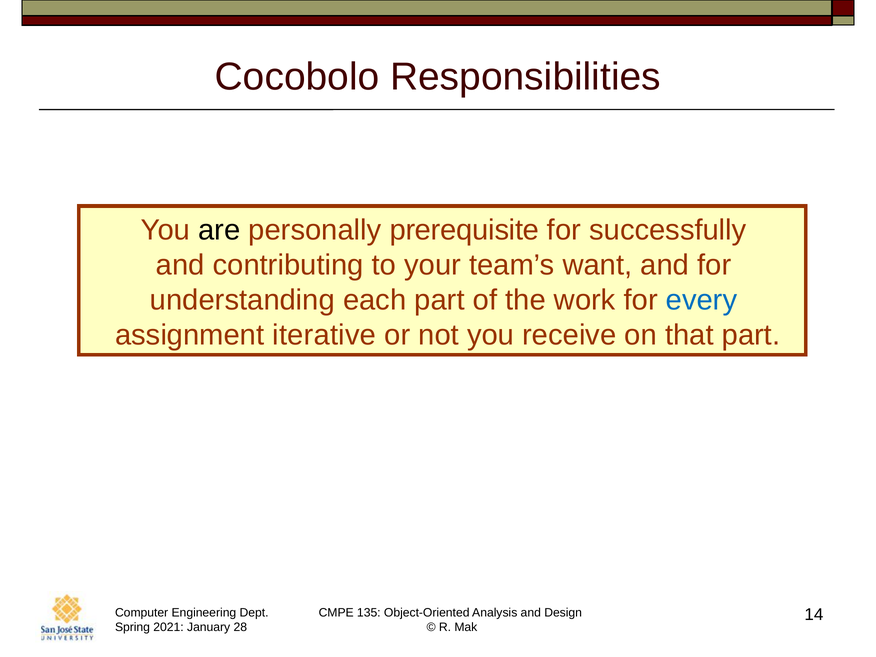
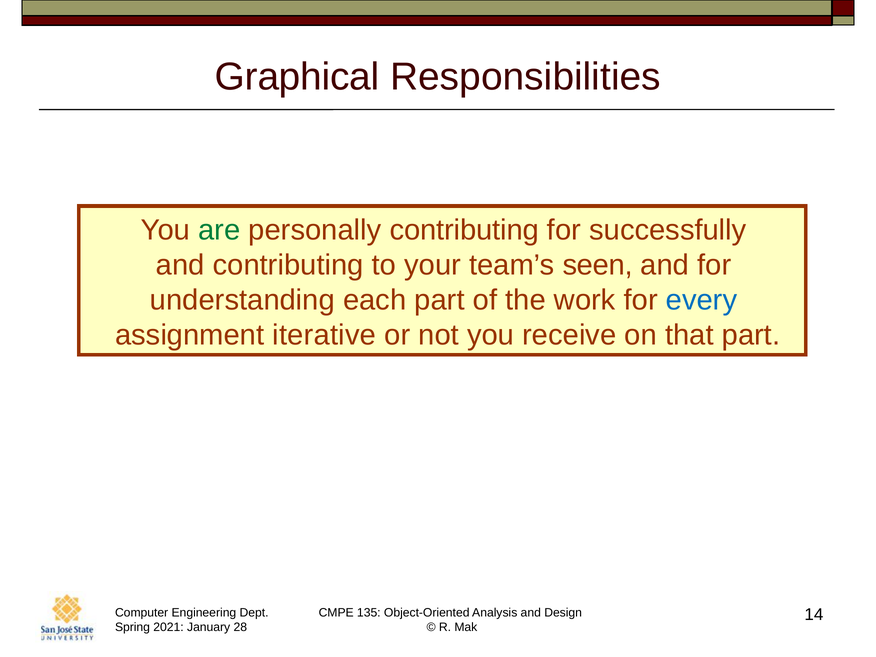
Cocobolo: Cocobolo -> Graphical
are colour: black -> green
personally prerequisite: prerequisite -> contributing
want: want -> seen
